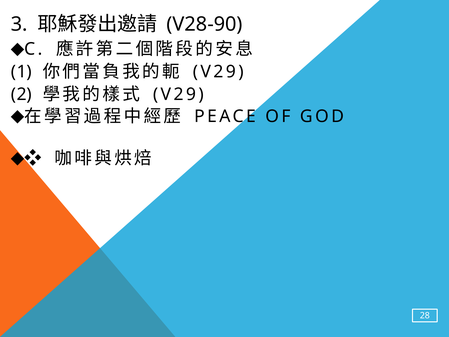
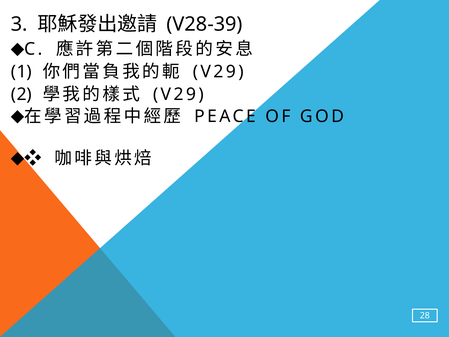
V28-90: V28-90 -> V28-39
